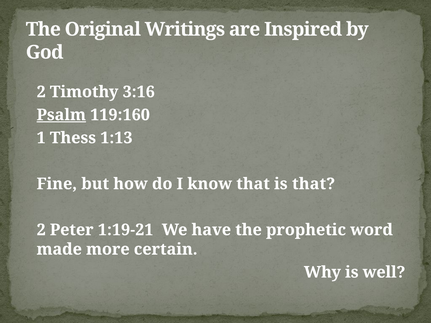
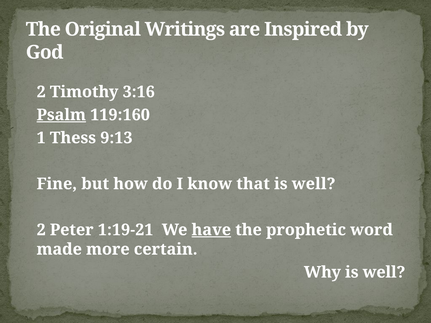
1:13: 1:13 -> 9:13
that is that: that -> well
have underline: none -> present
